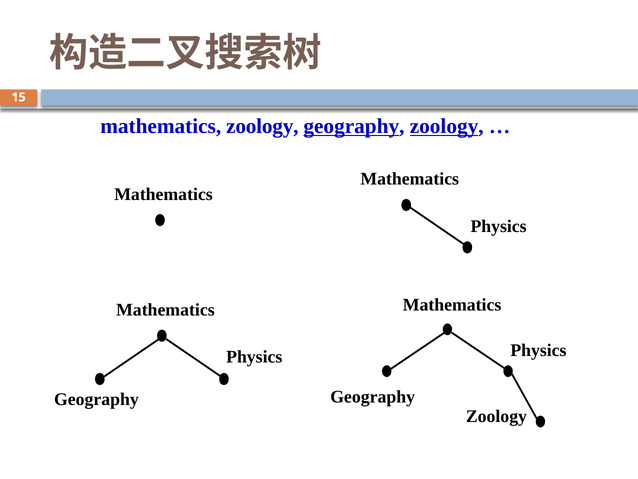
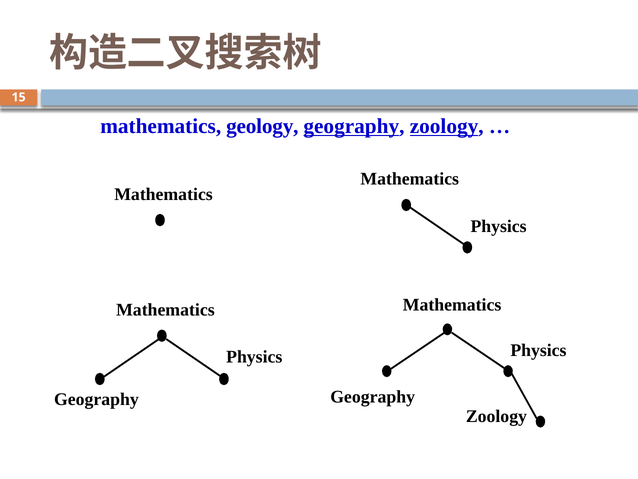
zoology at (262, 126): zoology -> geology
